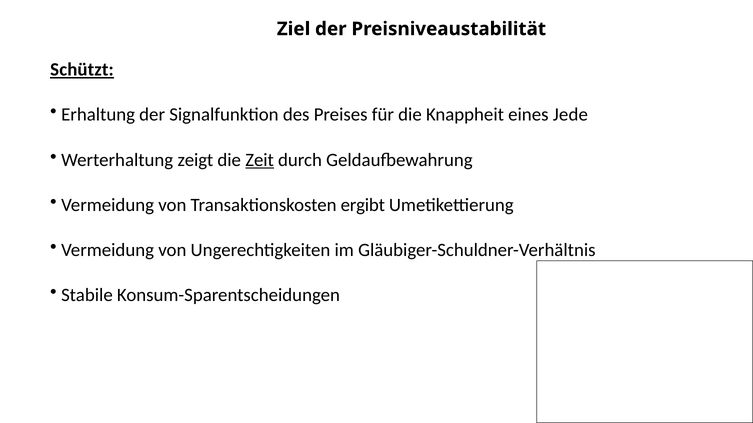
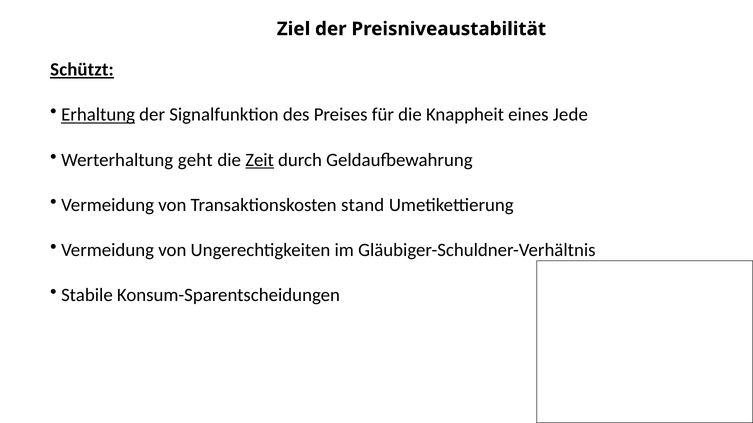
Erhaltung underline: none -> present
zeigt: zeigt -> geht
ergibt: ergibt -> stand
